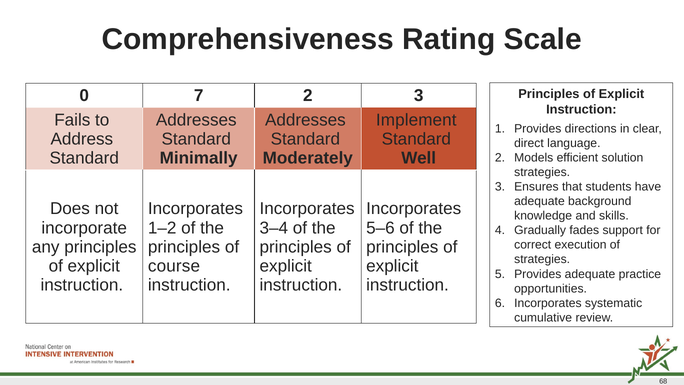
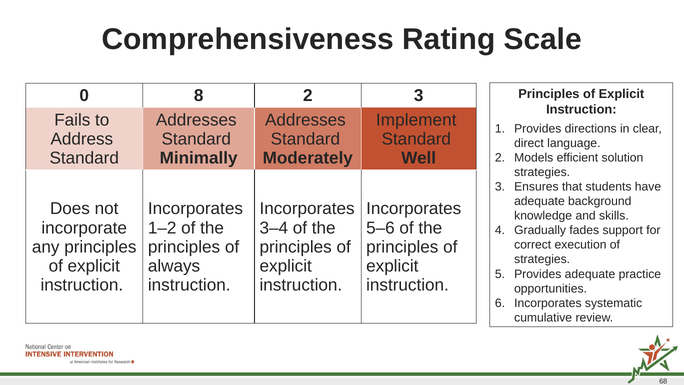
7: 7 -> 8
course: course -> always
